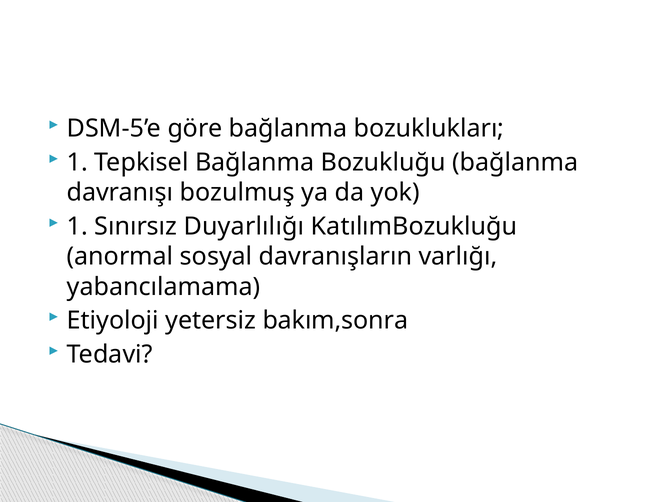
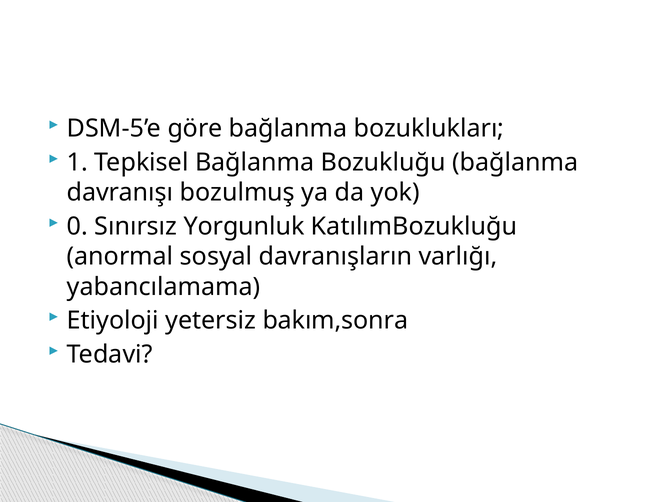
1 at (77, 226): 1 -> 0
Duyarlılığı: Duyarlılığı -> Yorgunluk
